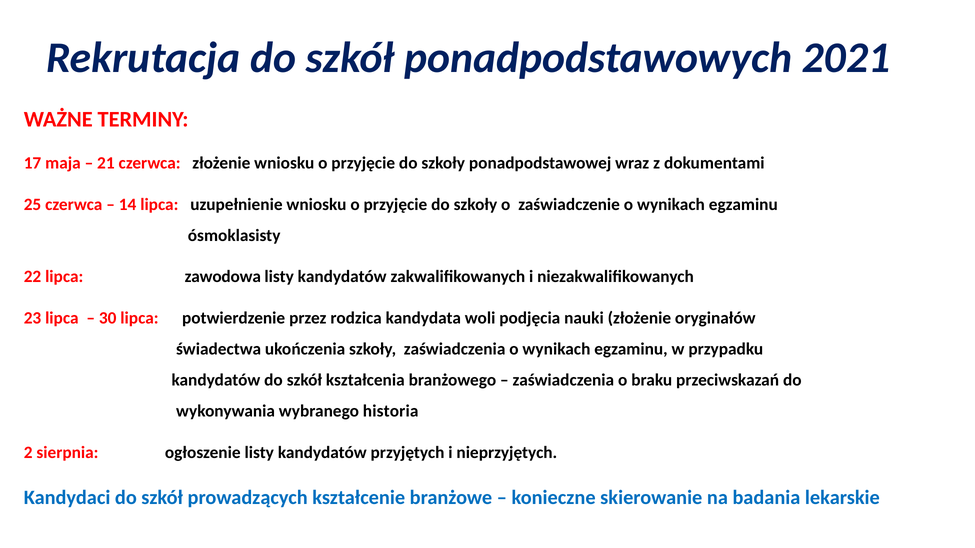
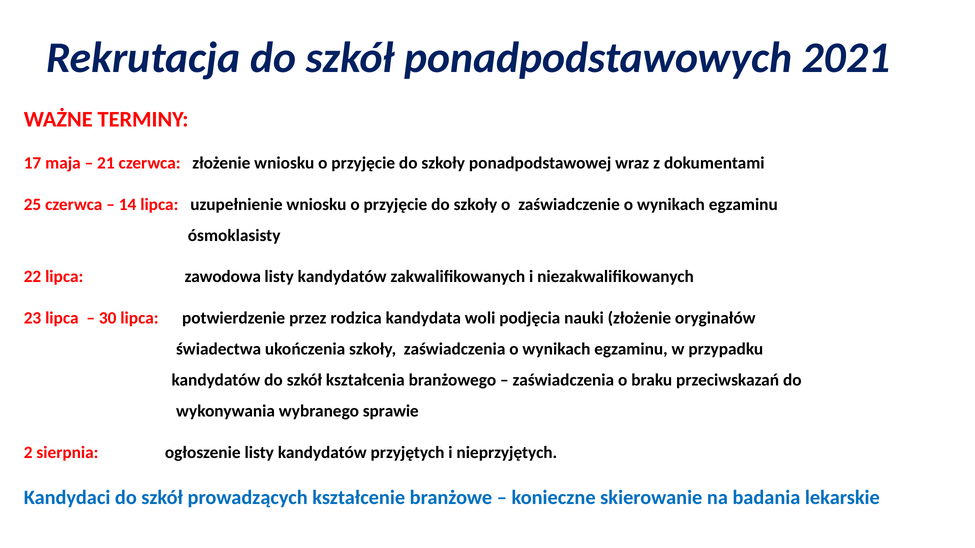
historia: historia -> sprawie
